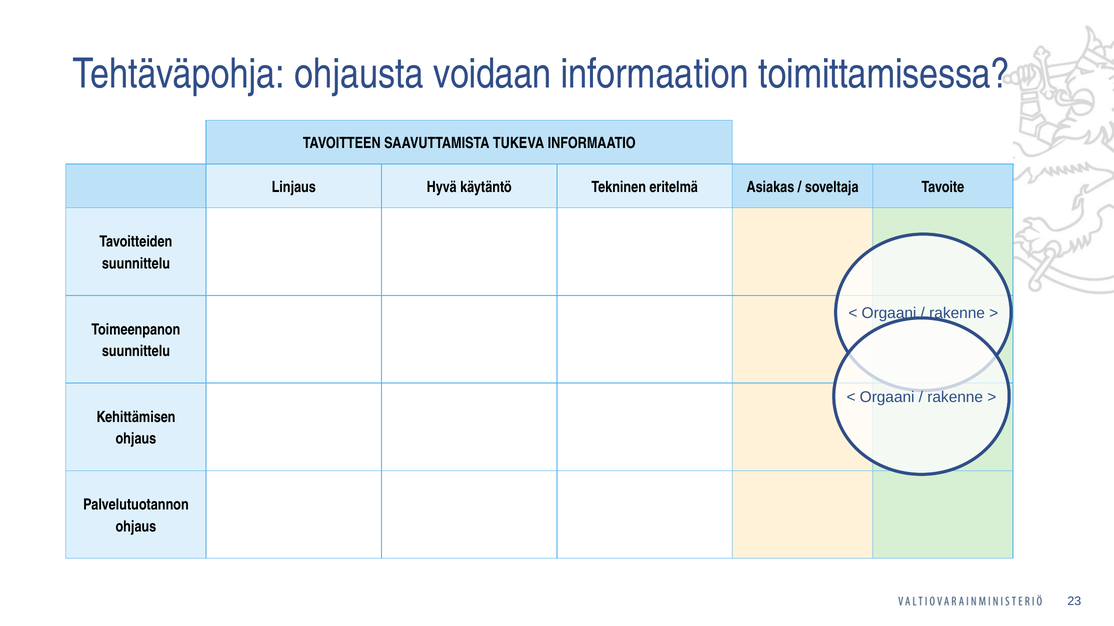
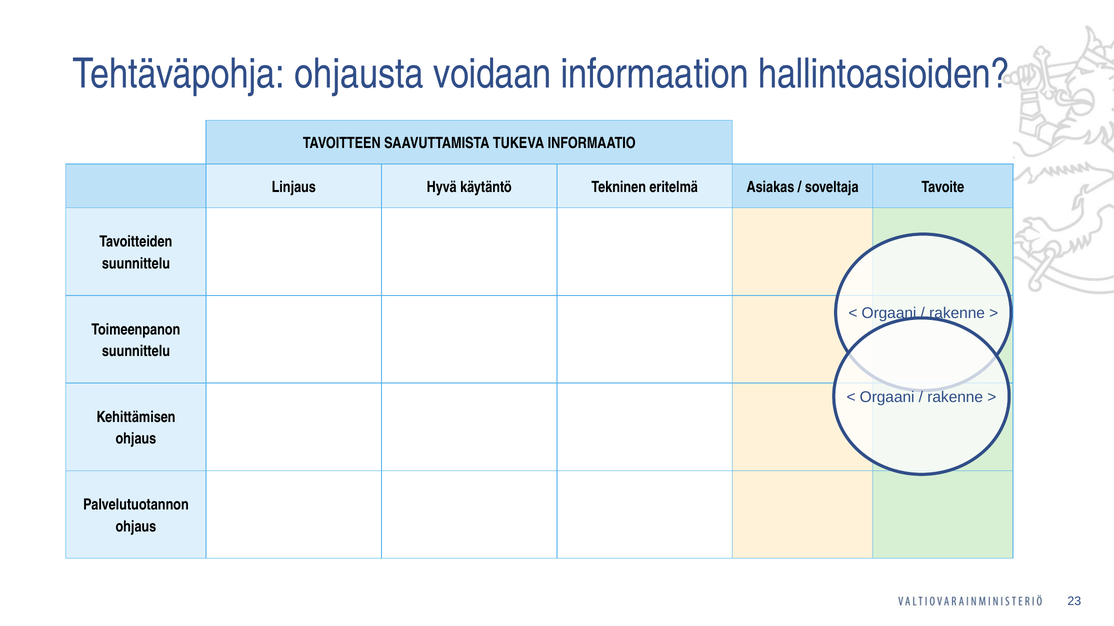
toimittamisessa: toimittamisessa -> hallintoasioiden
